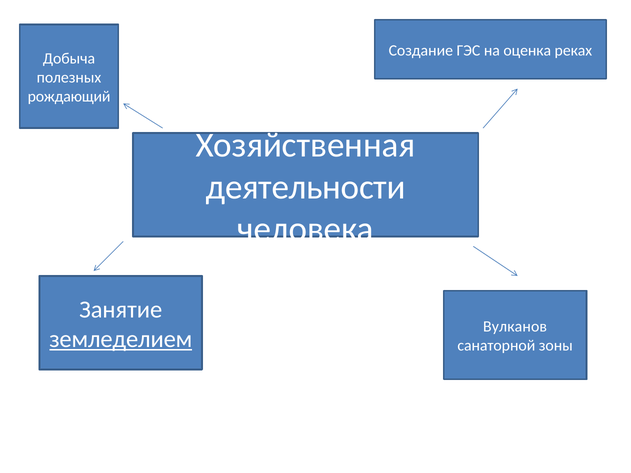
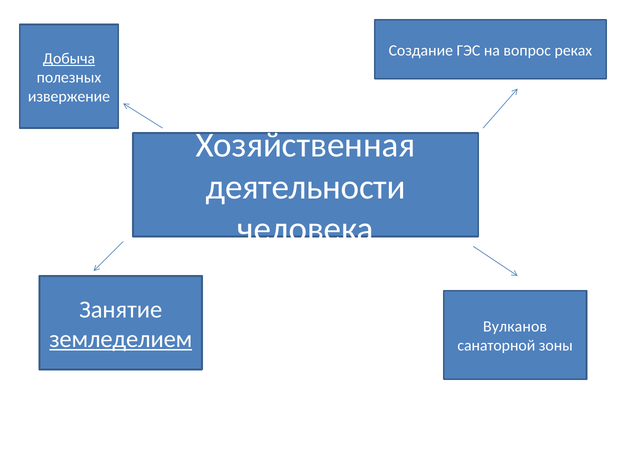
оценка: оценка -> вопрос
Добыча underline: none -> present
рождающий: рождающий -> извержение
